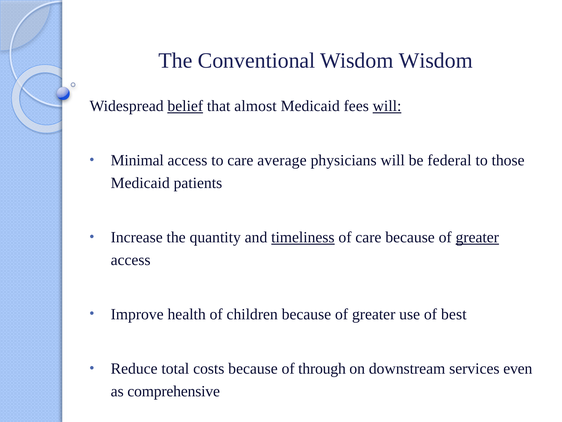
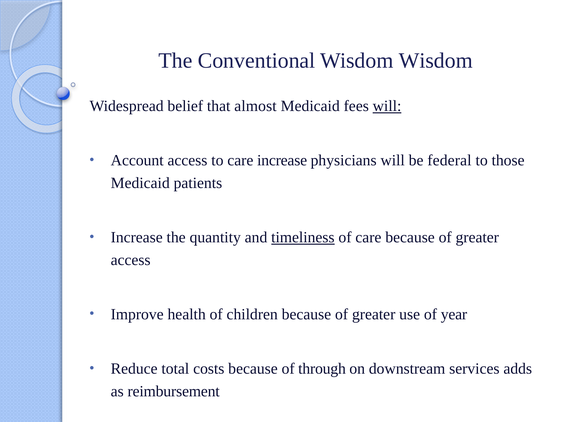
belief underline: present -> none
Minimal: Minimal -> Account
care average: average -> increase
greater at (477, 237) underline: present -> none
best: best -> year
even: even -> adds
comprehensive: comprehensive -> reimbursement
